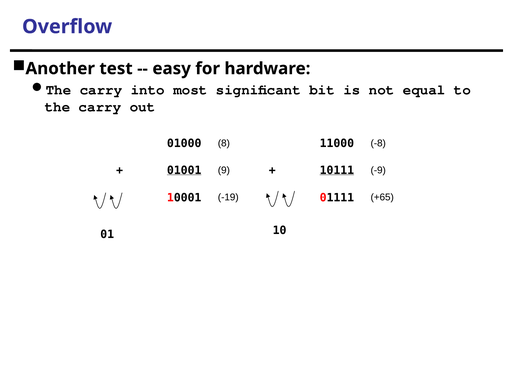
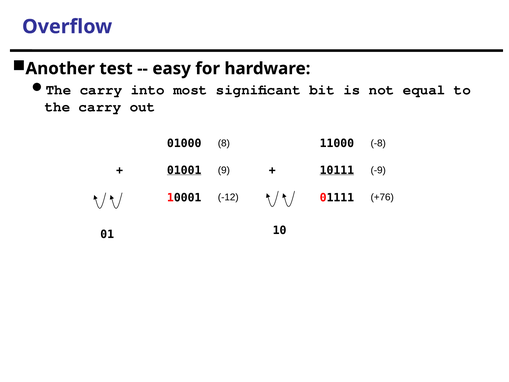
-19: -19 -> -12
+65: +65 -> +76
